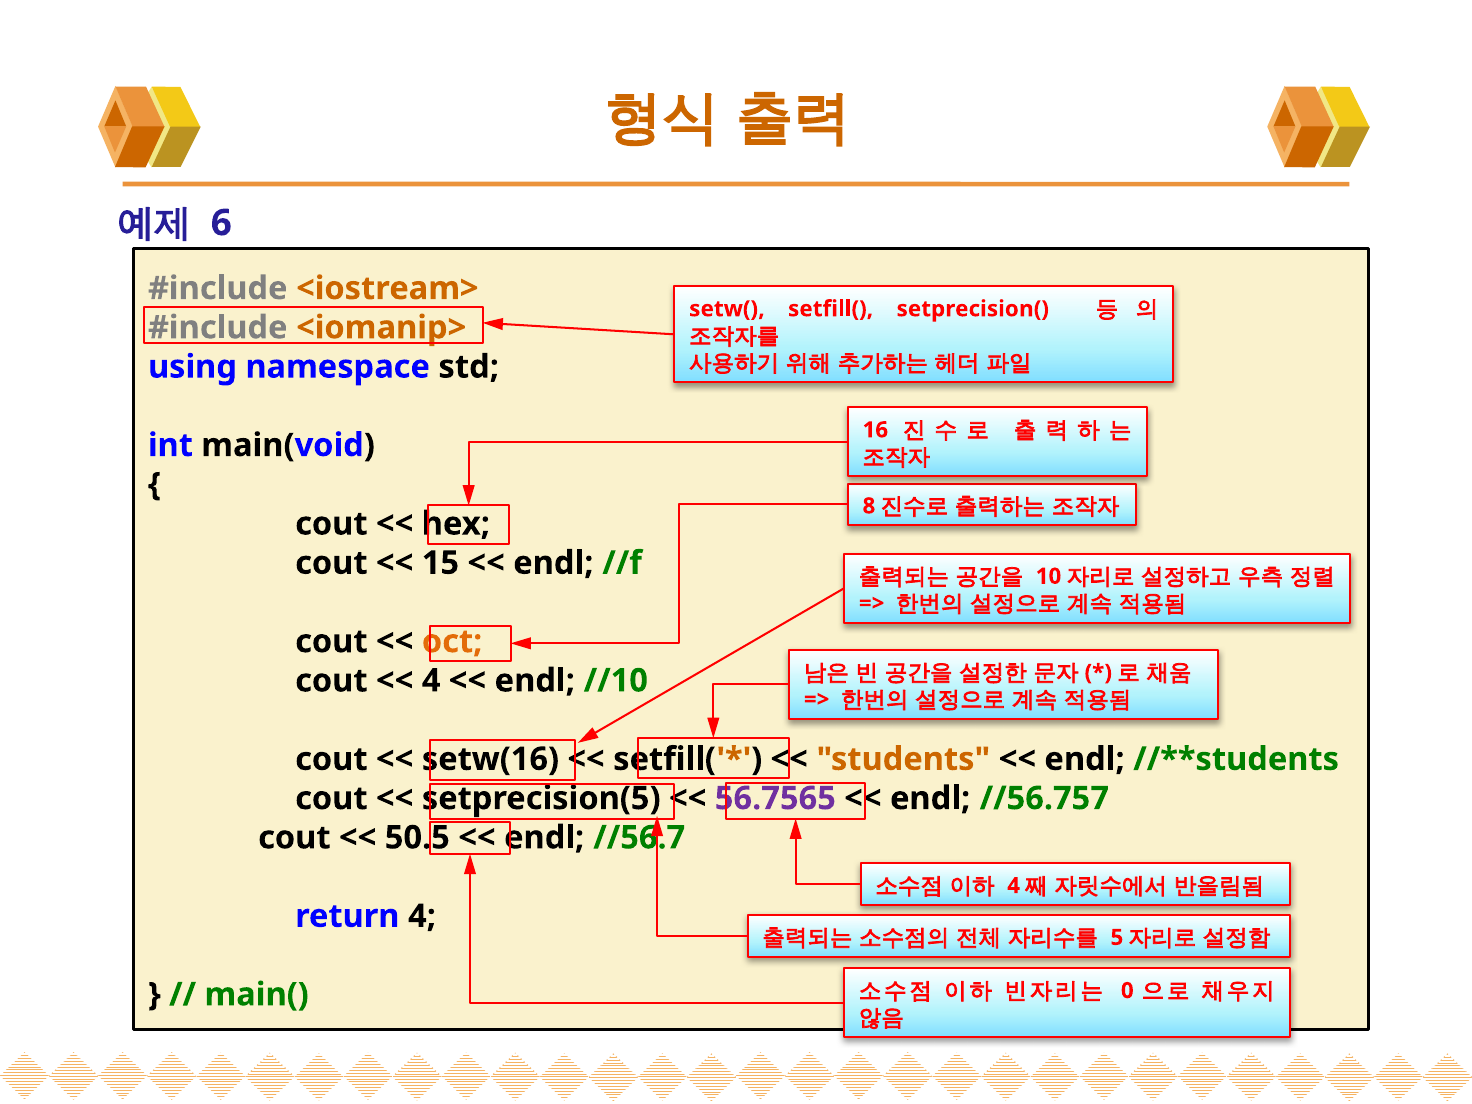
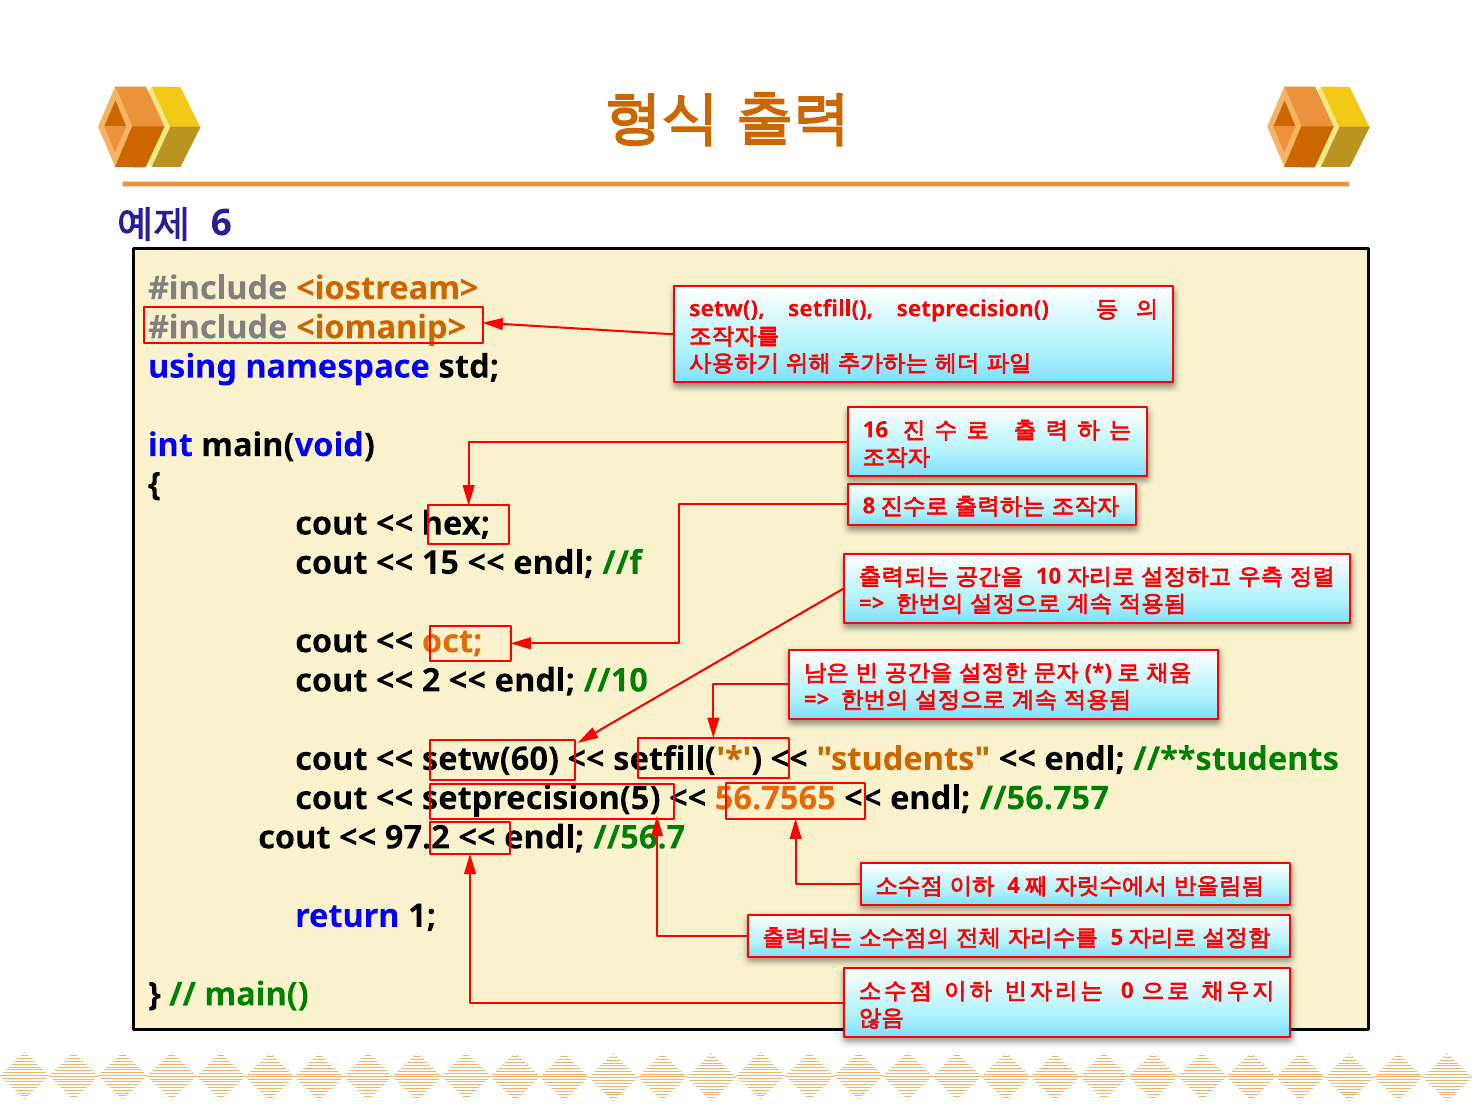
4 at (431, 681): 4 -> 2
setw(16: setw(16 -> setw(60
56.7565 colour: purple -> orange
50.5: 50.5 -> 97.2
return 4: 4 -> 1
